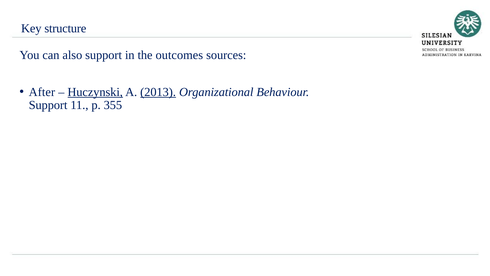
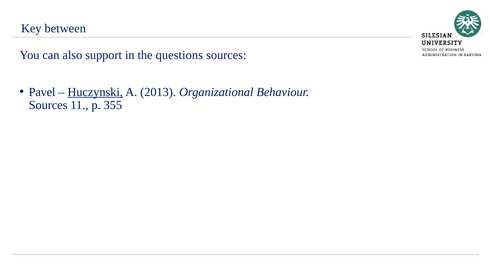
structure: structure -> between
outcomes: outcomes -> questions
After: After -> Pavel
2013 underline: present -> none
Support at (48, 105): Support -> Sources
